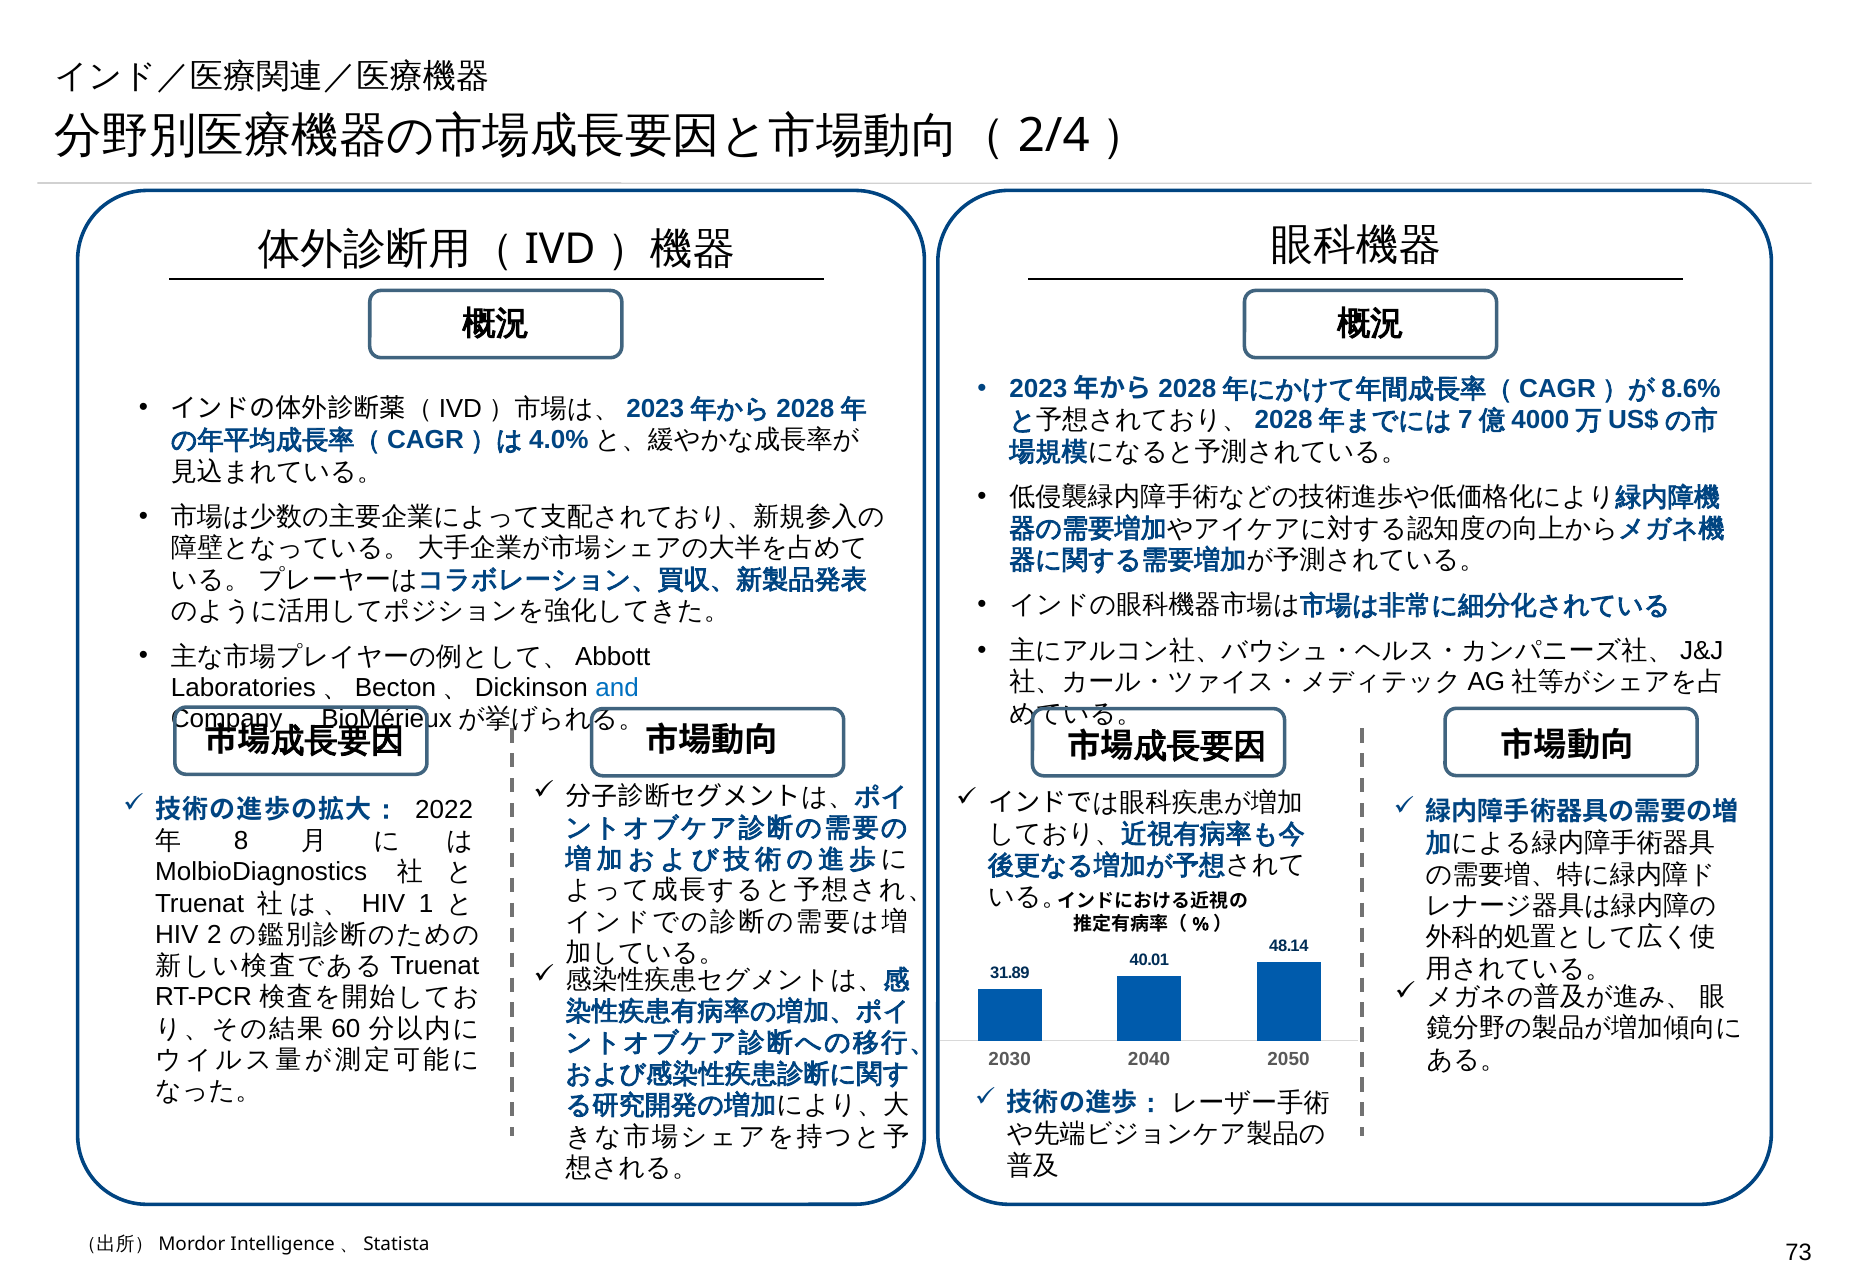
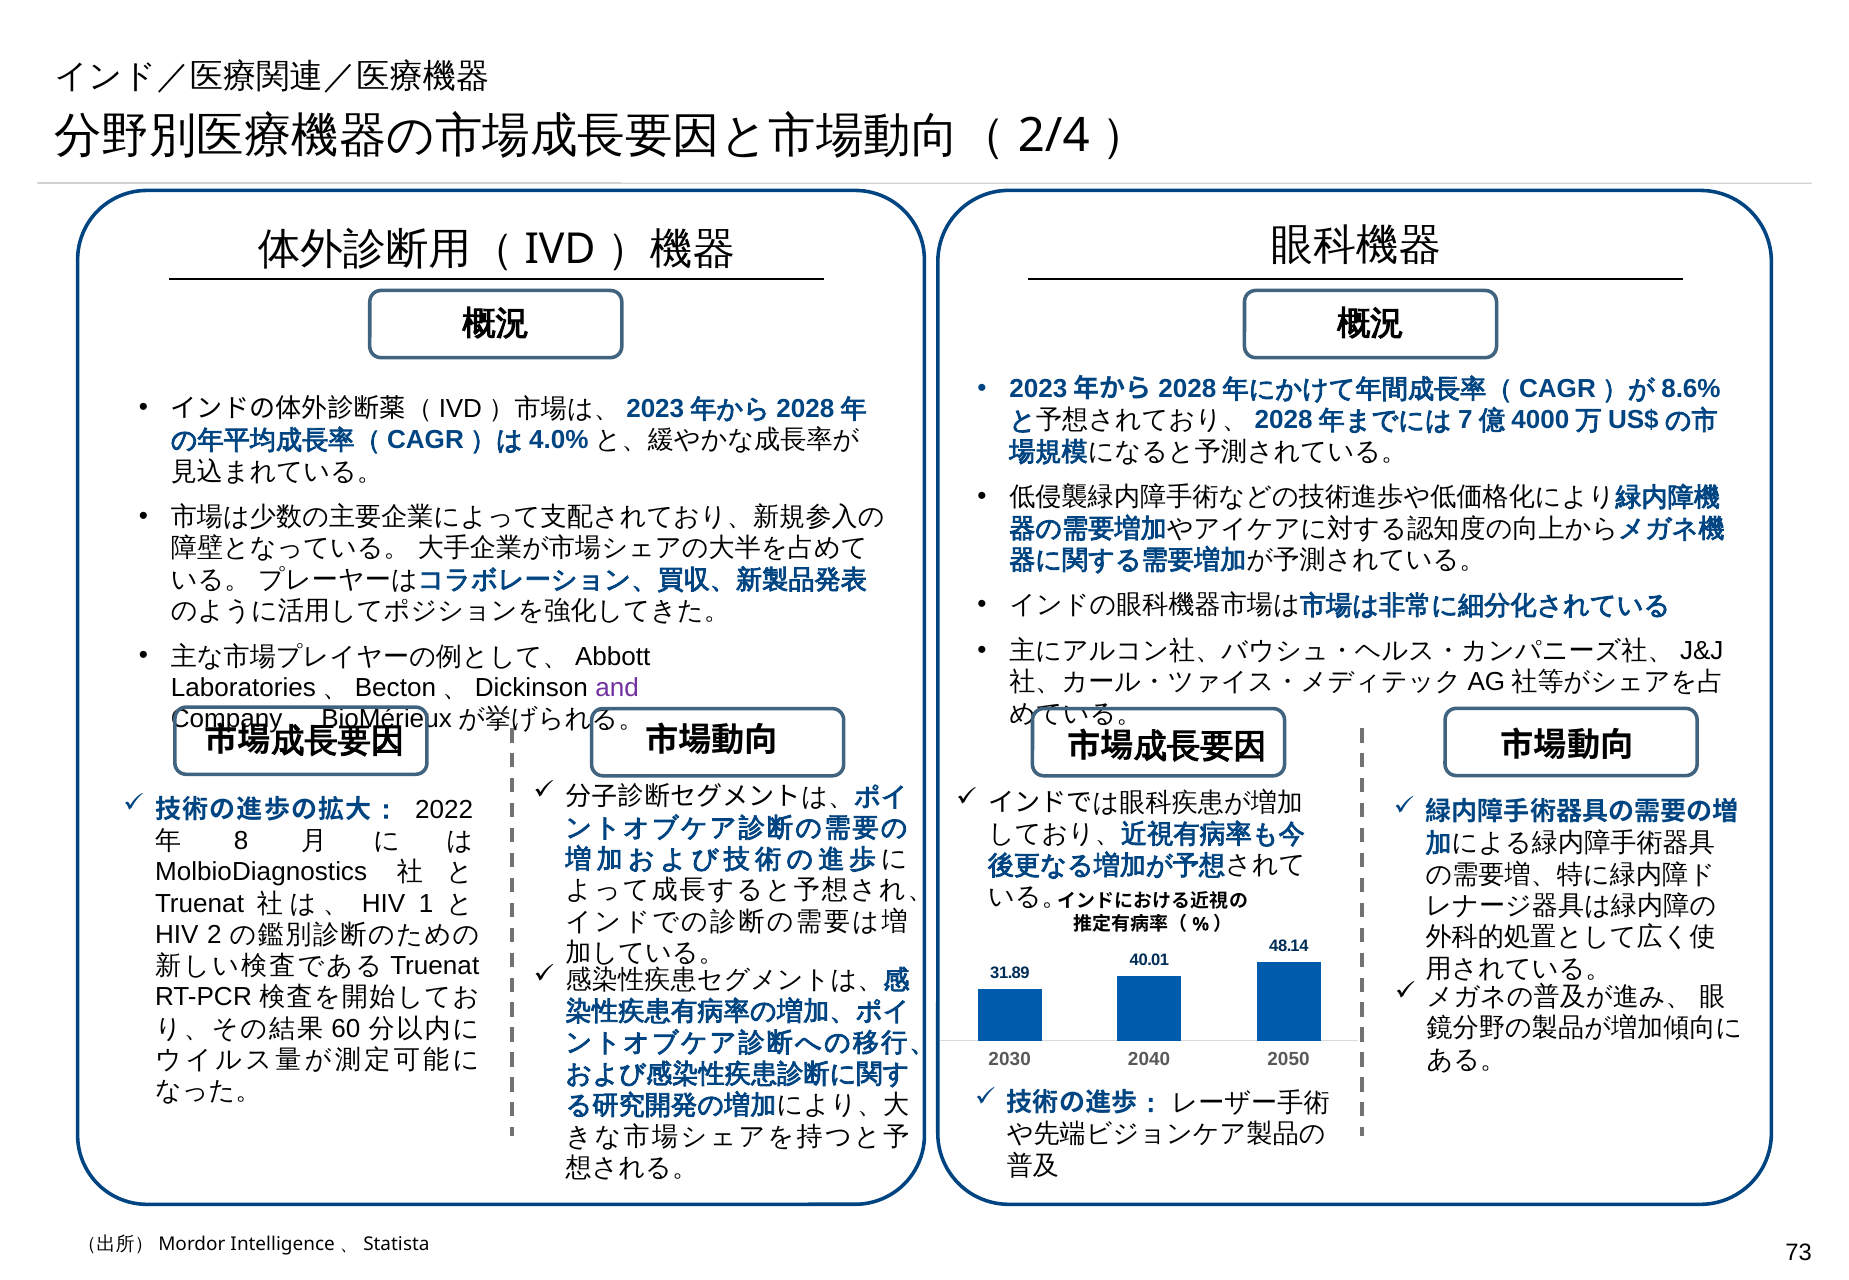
and colour: blue -> purple
